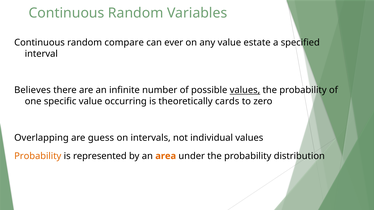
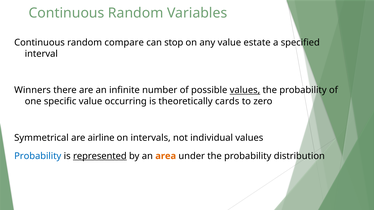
ever: ever -> stop
Believes: Believes -> Winners
Overlapping: Overlapping -> Symmetrical
guess: guess -> airline
Probability at (38, 156) colour: orange -> blue
represented underline: none -> present
